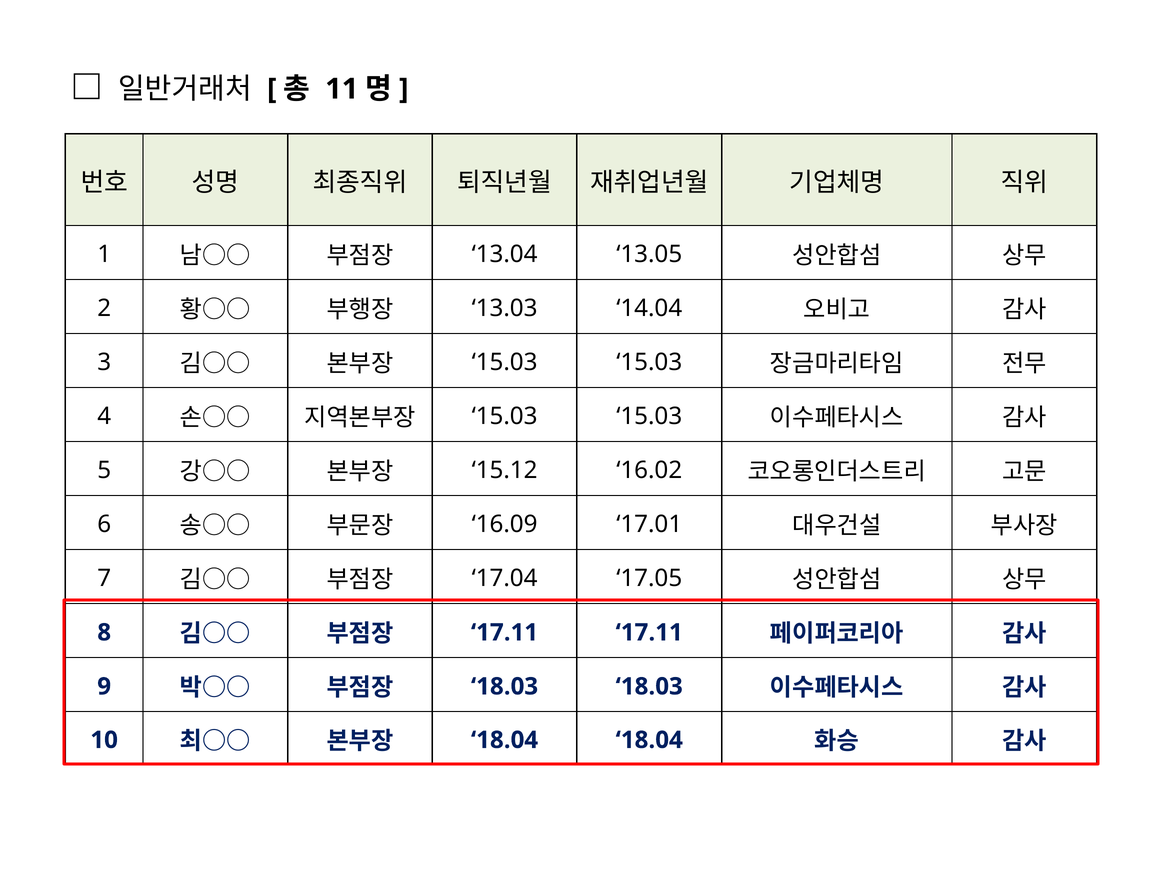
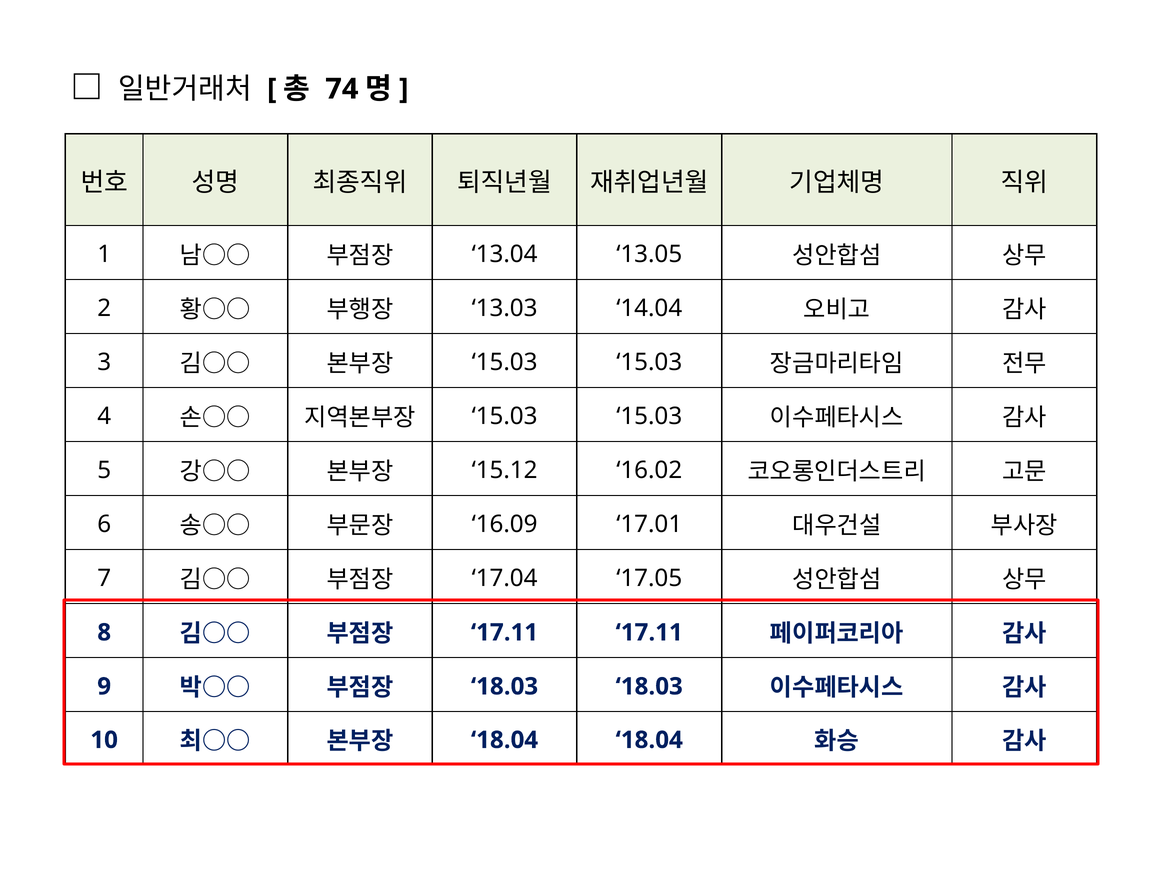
11: 11 -> 74
